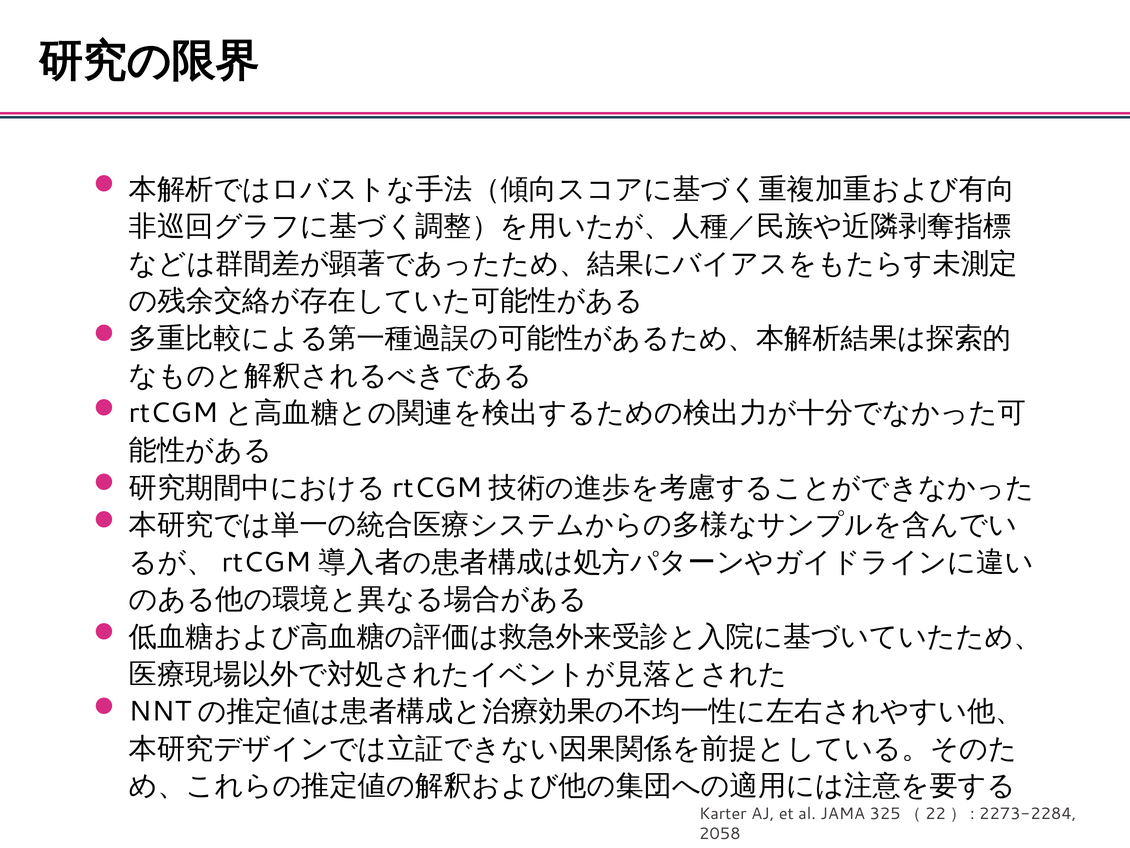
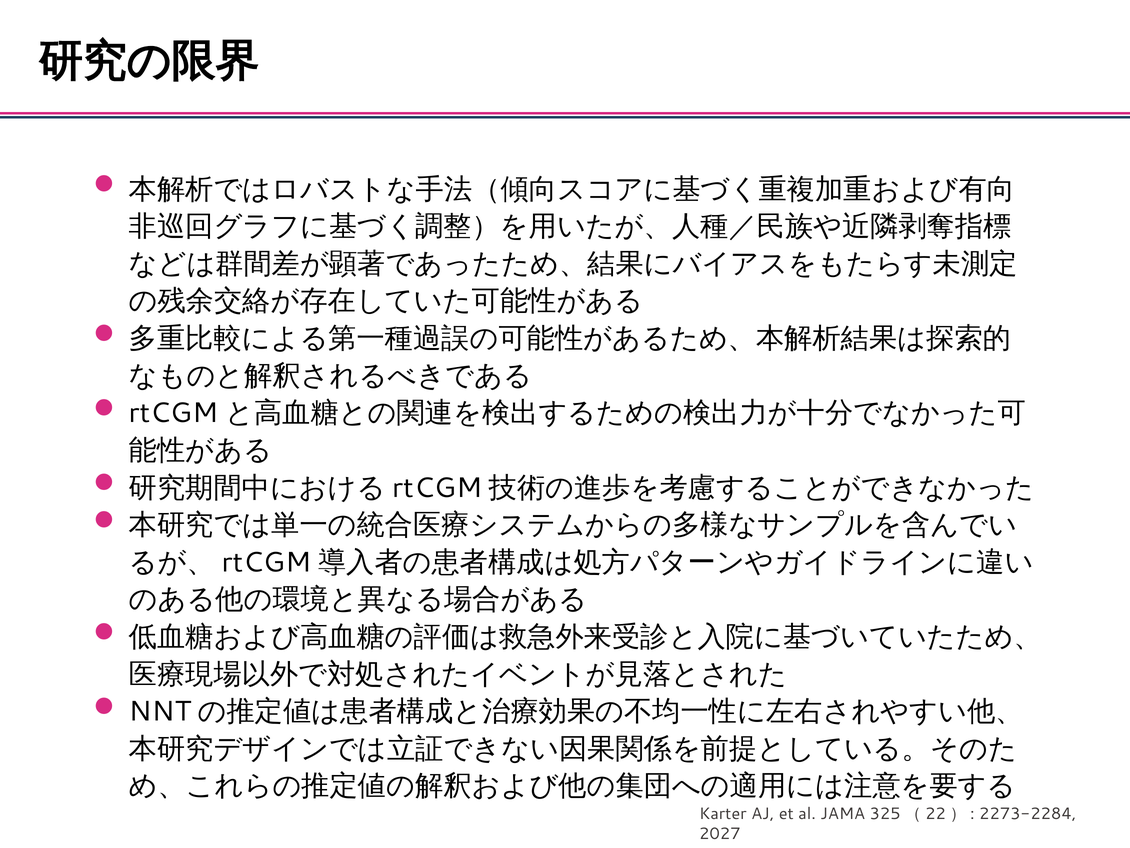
2058: 2058 -> 2027
